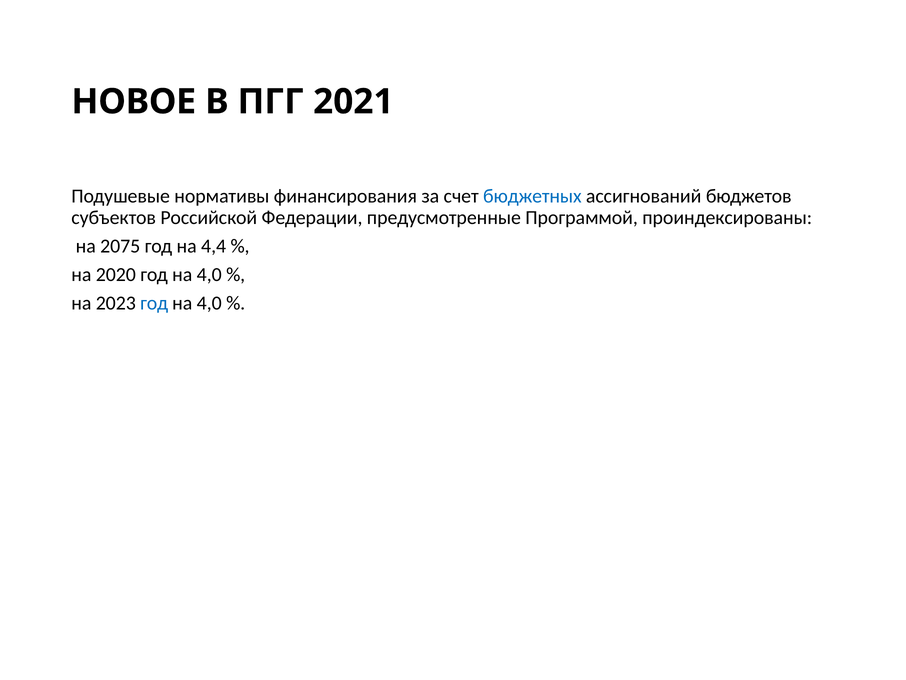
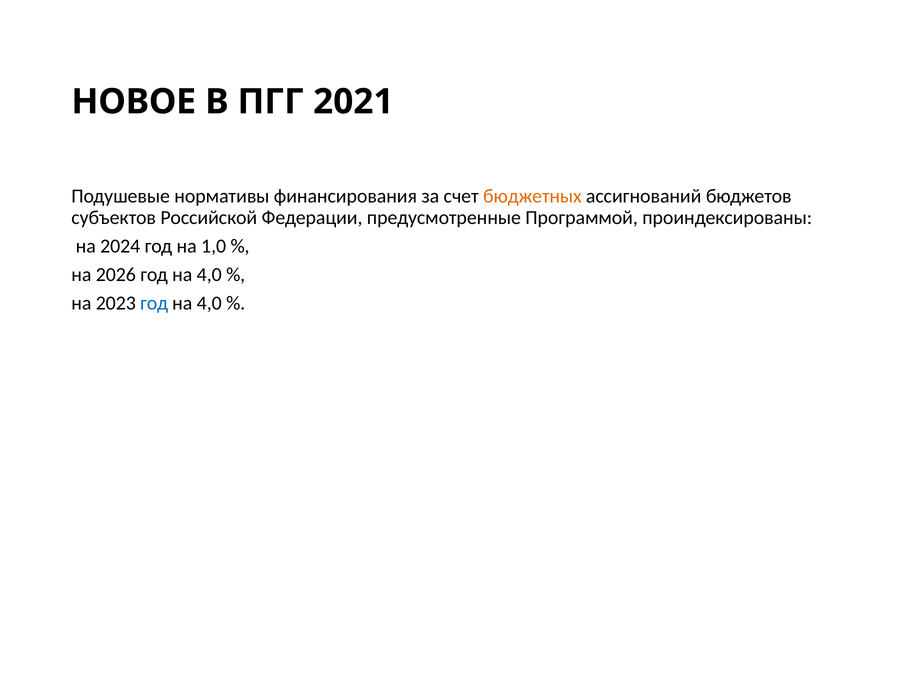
бюджетных colour: blue -> orange
2075: 2075 -> 2024
4,4: 4,4 -> 1,0
2020: 2020 -> 2026
